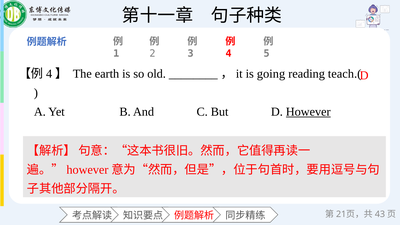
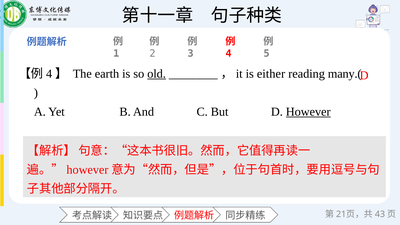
old underline: none -> present
going: going -> either
teach.(: teach.( -> many.(
